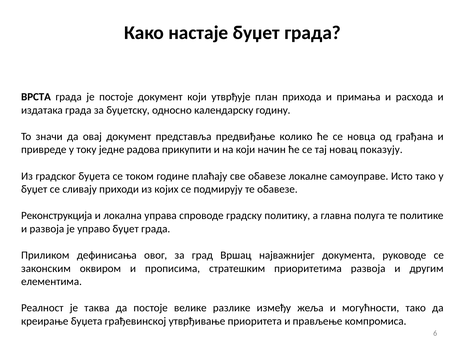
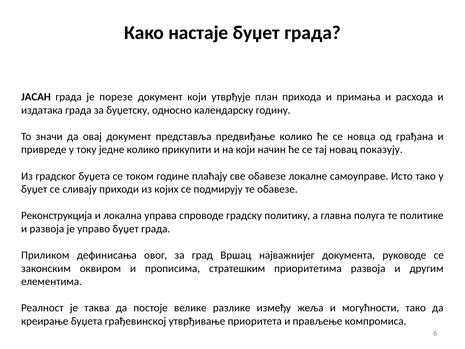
ВРСТА: ВРСТА -> ЈАСАН
је постоје: постоје -> порезе
једне радова: радова -> колико
